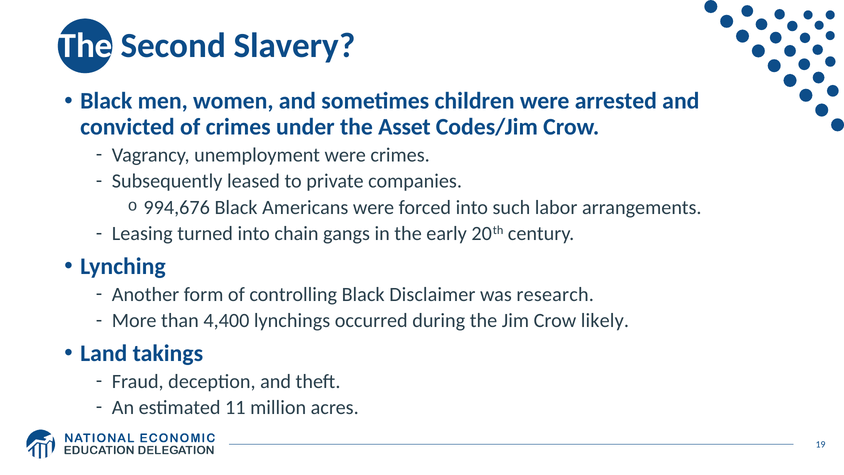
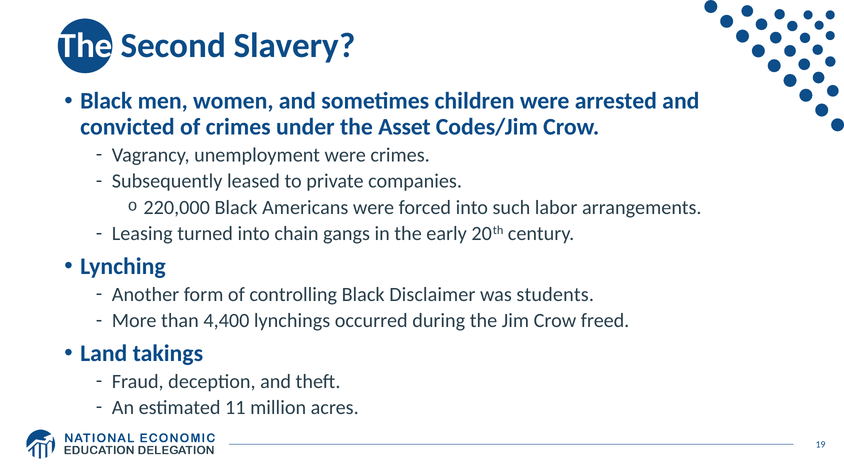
994,676: 994,676 -> 220,000
research: research -> students
likely: likely -> freed
